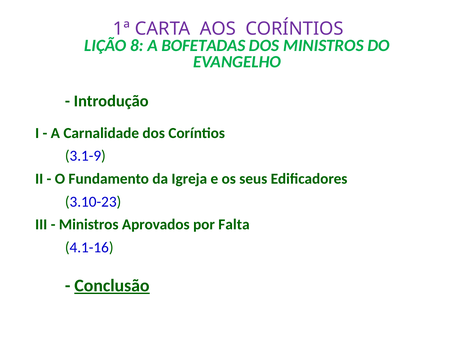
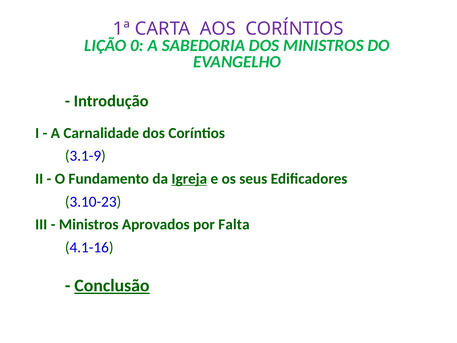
8: 8 -> 0
BOFETADAS: BOFETADAS -> SABEDORIA
Igreja underline: none -> present
